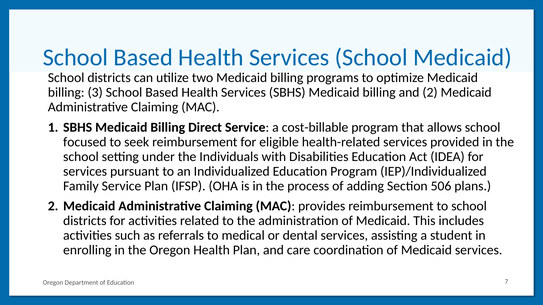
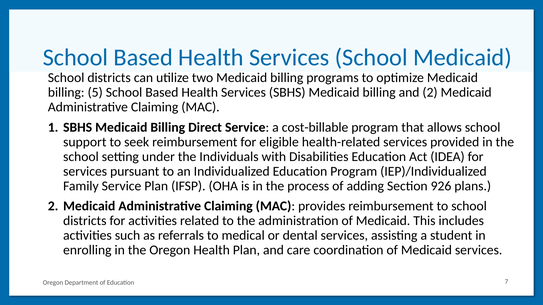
3: 3 -> 5
focused: focused -> support
506: 506 -> 926
